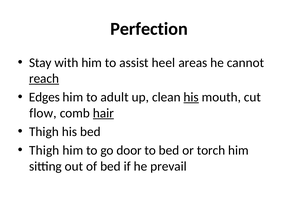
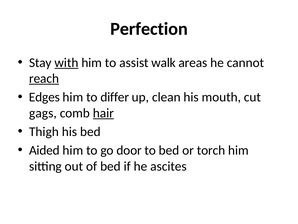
with underline: none -> present
heel: heel -> walk
adult: adult -> differ
his at (191, 97) underline: present -> none
flow: flow -> gags
Thigh at (44, 150): Thigh -> Aided
prevail: prevail -> ascites
